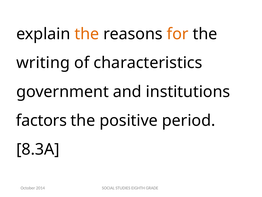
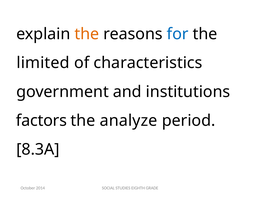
for colour: orange -> blue
writing: writing -> limited
positive: positive -> analyze
